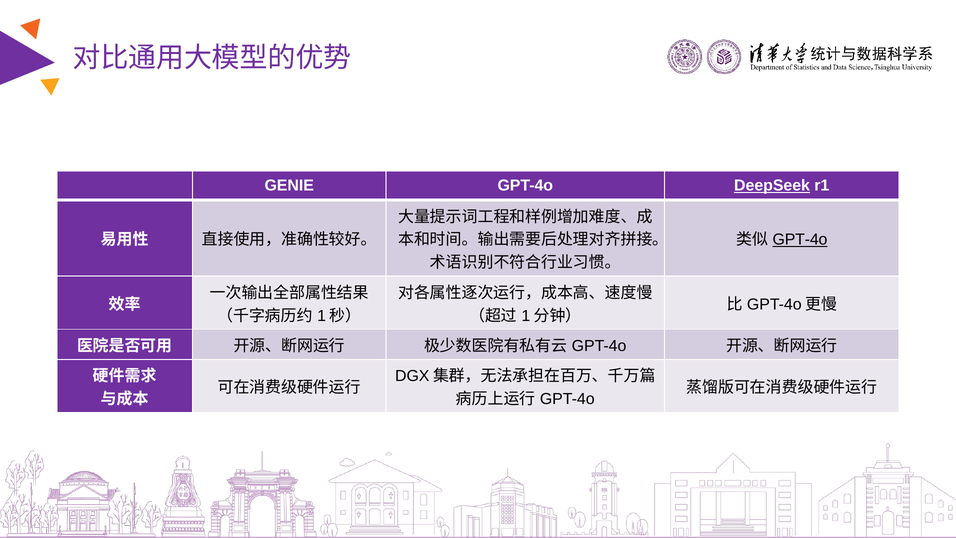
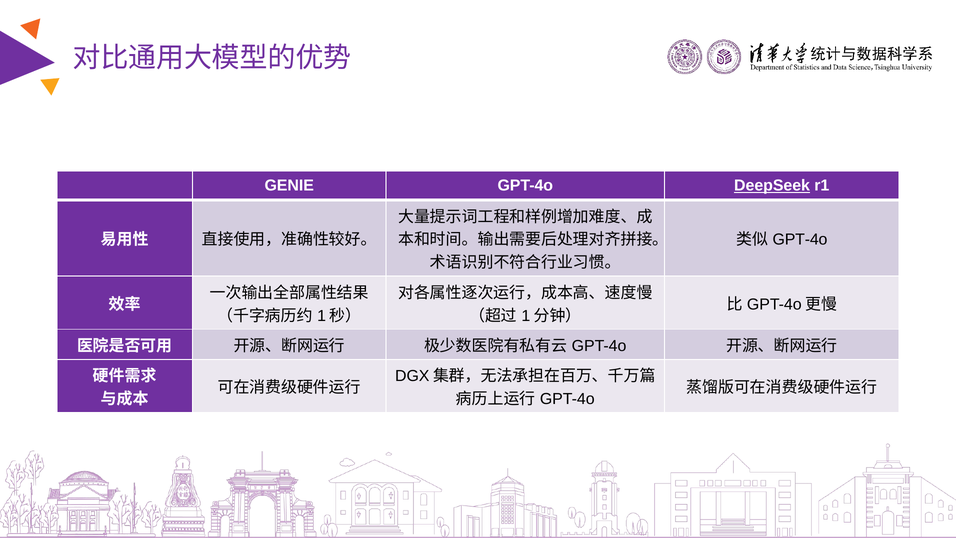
GPT-4o at (800, 240) underline: present -> none
